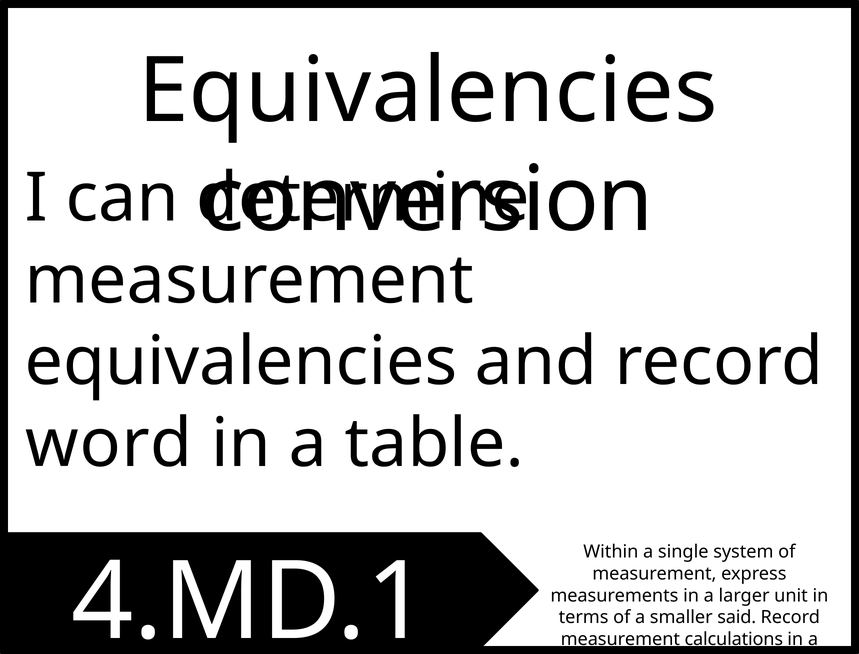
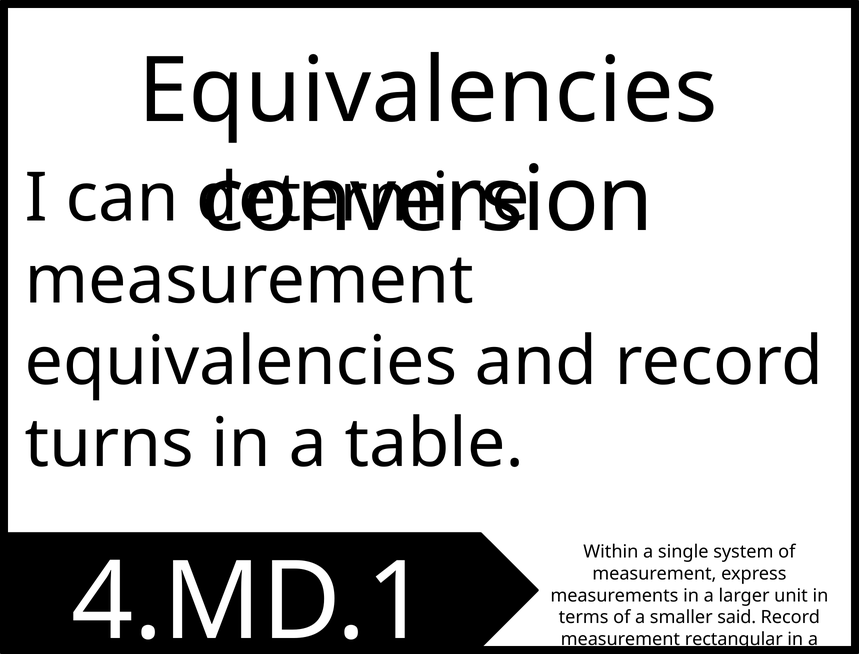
word: word -> turns
calculations: calculations -> rectangular
